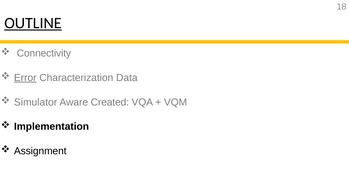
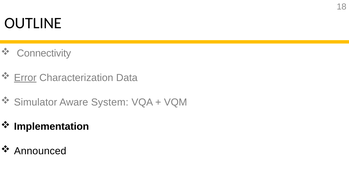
OUTLINE underline: present -> none
Created: Created -> System
Assignment: Assignment -> Announced
